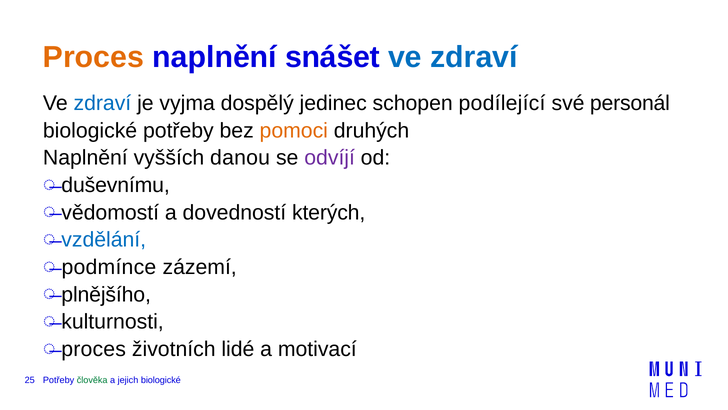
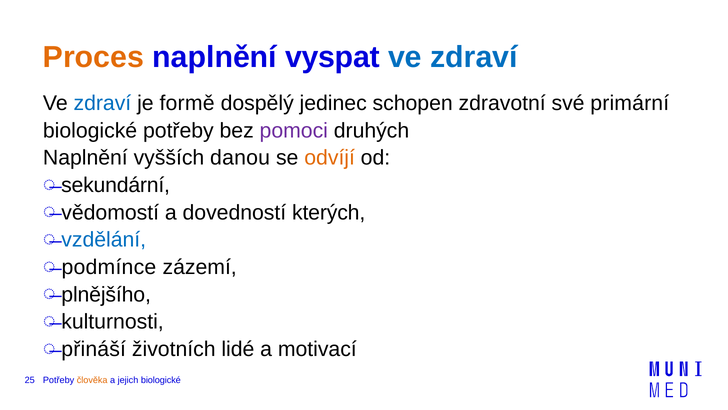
snášet: snášet -> vyspat
vyjma: vyjma -> formě
podílející: podílející -> zdravotní
personál: personál -> primární
pomoci colour: orange -> purple
odvíjí colour: purple -> orange
duševnímu: duševnímu -> sekundární
proces at (94, 349): proces -> přináší
člověka colour: green -> orange
